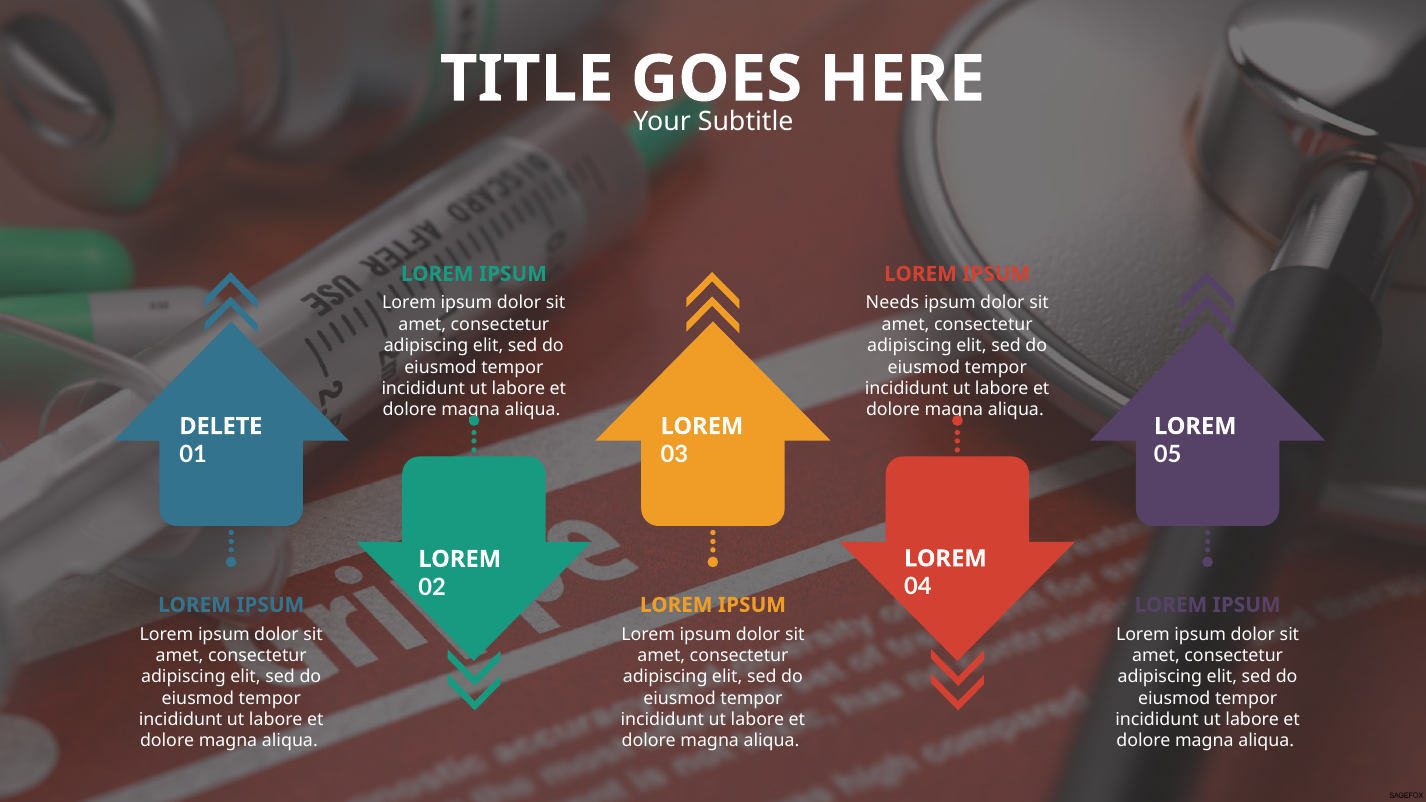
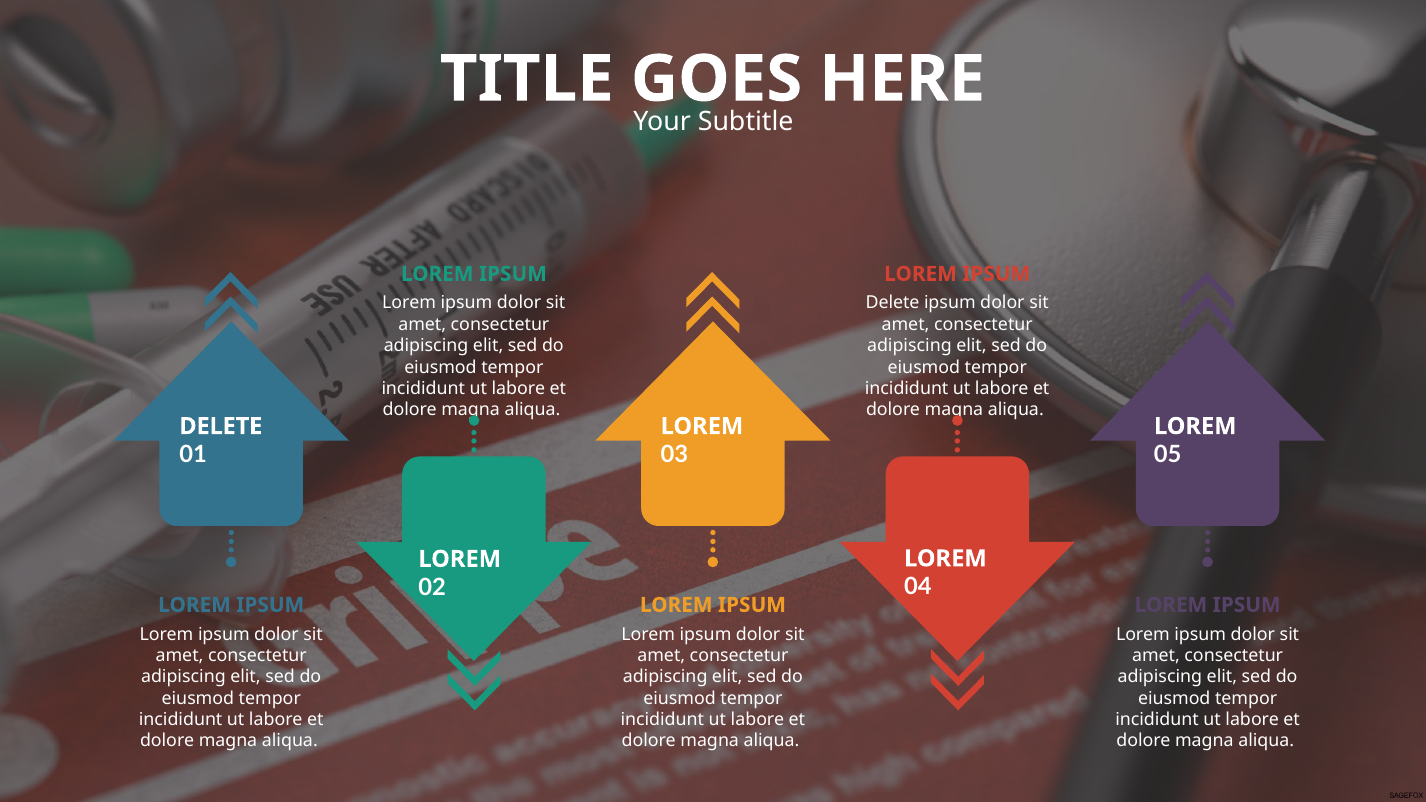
Needs at (892, 303): Needs -> Delete
